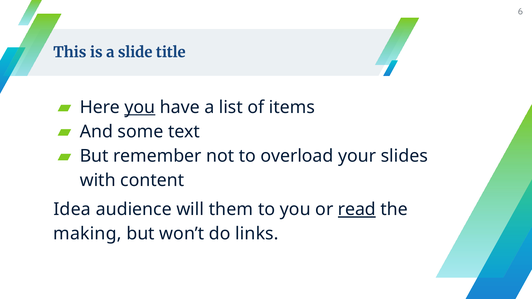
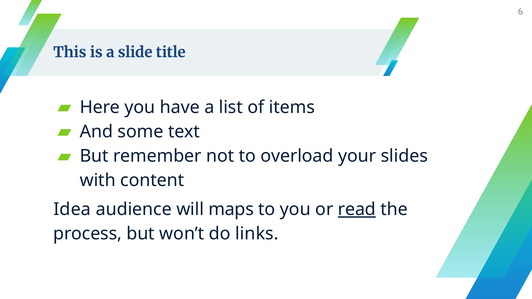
you at (140, 107) underline: present -> none
them: them -> maps
making: making -> process
